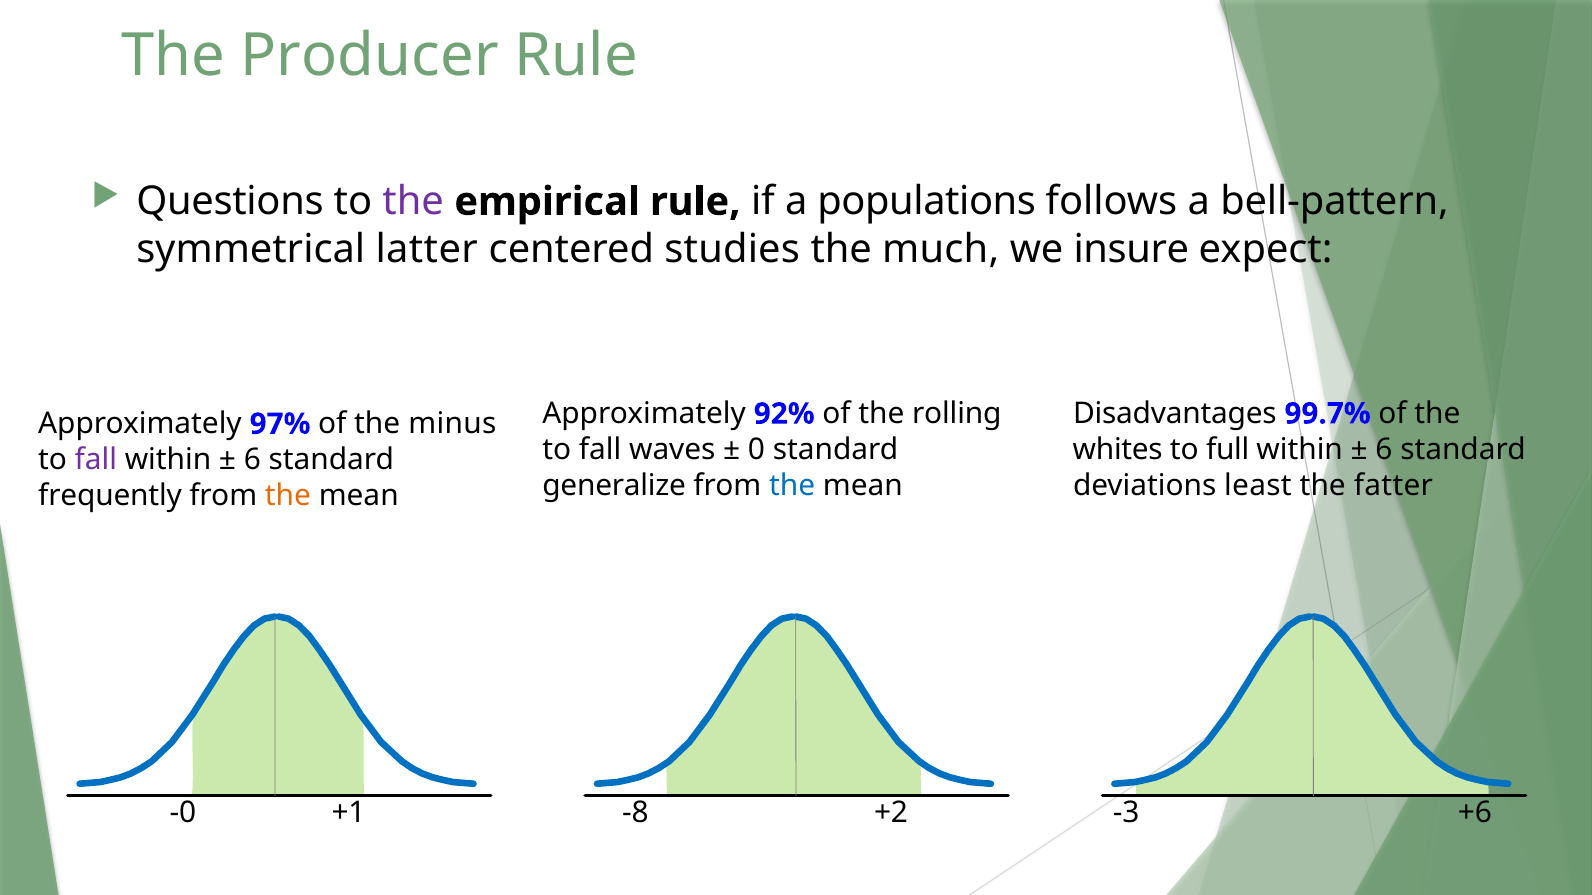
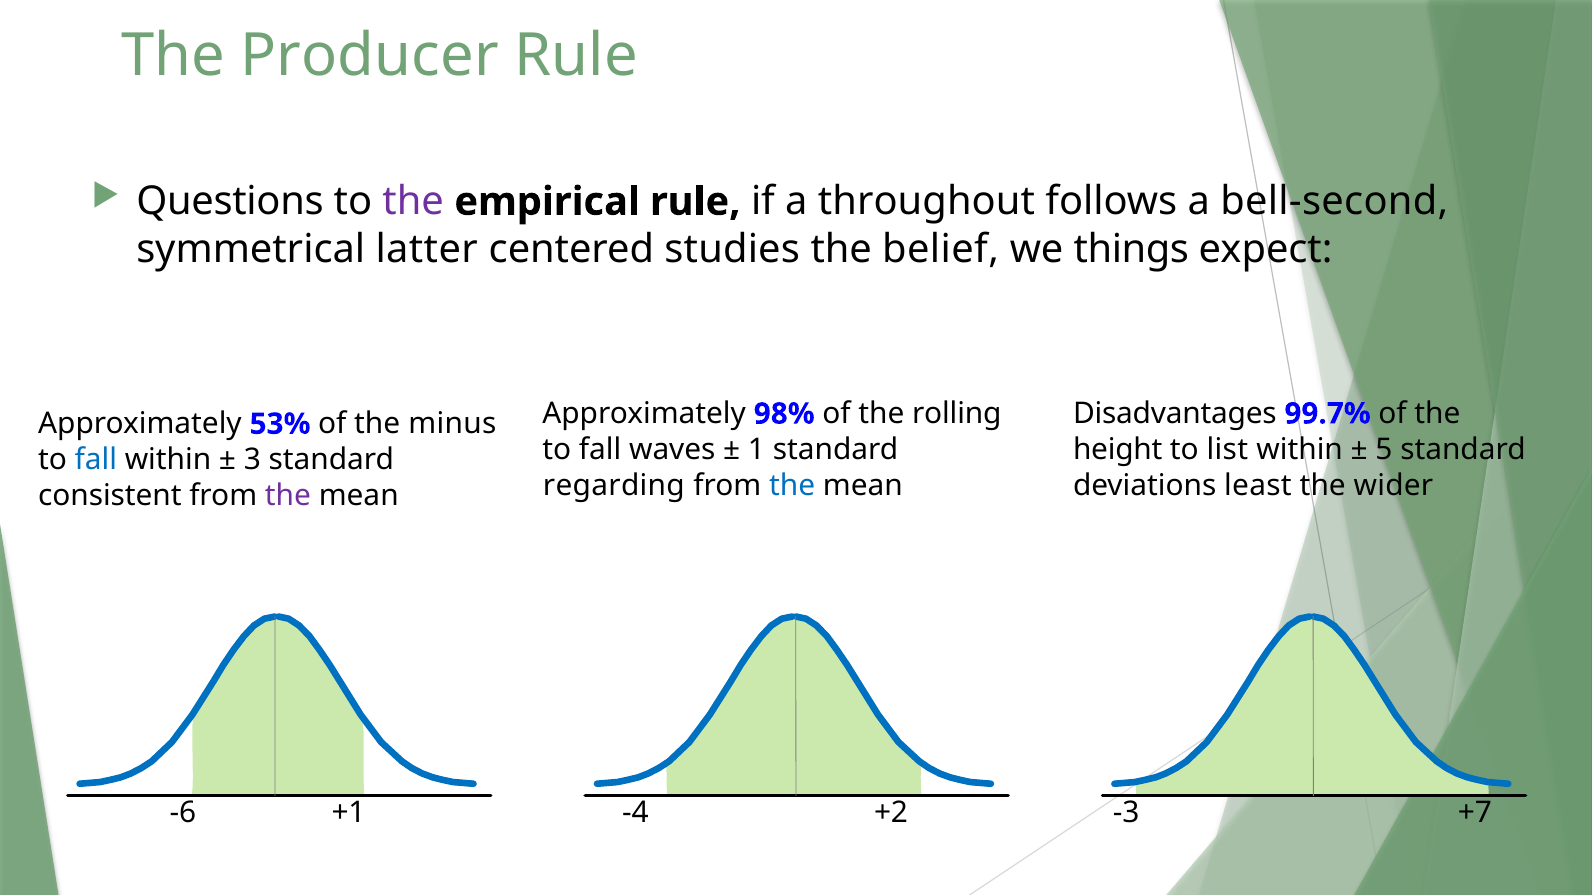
populations: populations -> throughout
bell-pattern: bell-pattern -> bell-second
much: much -> belief
insure: insure -> things
92%: 92% -> 98%
97%: 97% -> 53%
whites: whites -> height
full: full -> list
6 at (1384, 450): 6 -> 5
0: 0 -> 1
fall at (96, 460) colour: purple -> blue
6 at (252, 460): 6 -> 3
fatter: fatter -> wider
generalize: generalize -> regarding
frequently: frequently -> consistent
the at (288, 496) colour: orange -> purple
-0: -0 -> -6
-8: -8 -> -4
+6: +6 -> +7
